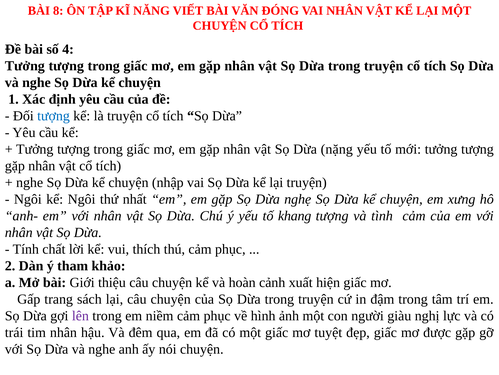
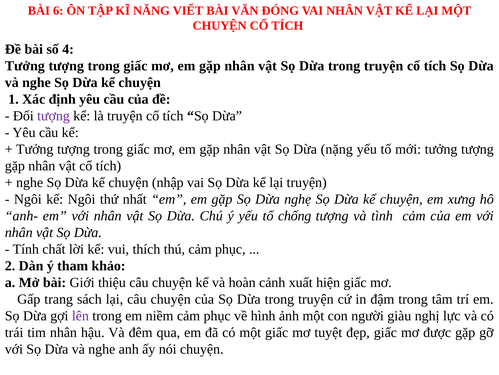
8: 8 -> 6
tượng at (54, 116) colour: blue -> purple
khang: khang -> chống
